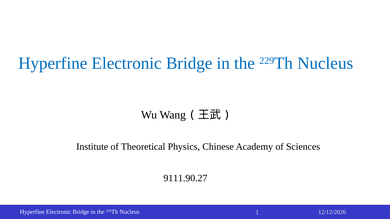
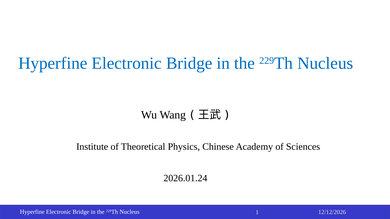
9111.90.27: 9111.90.27 -> 2026.01.24
